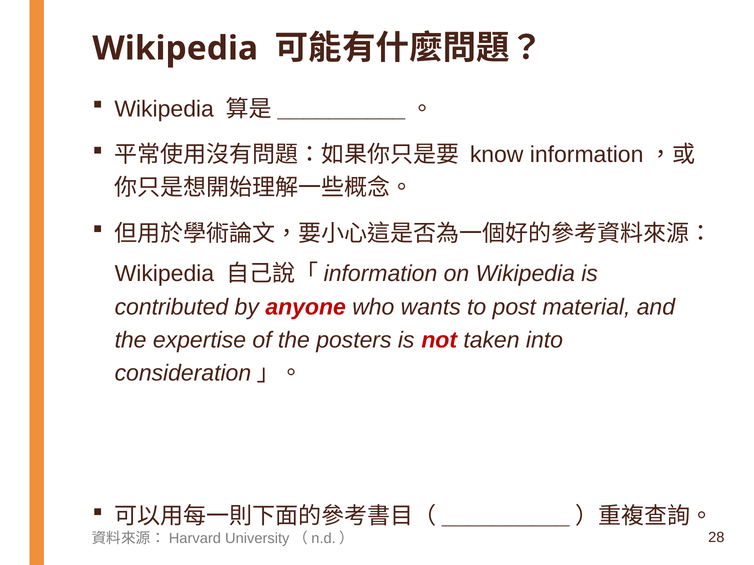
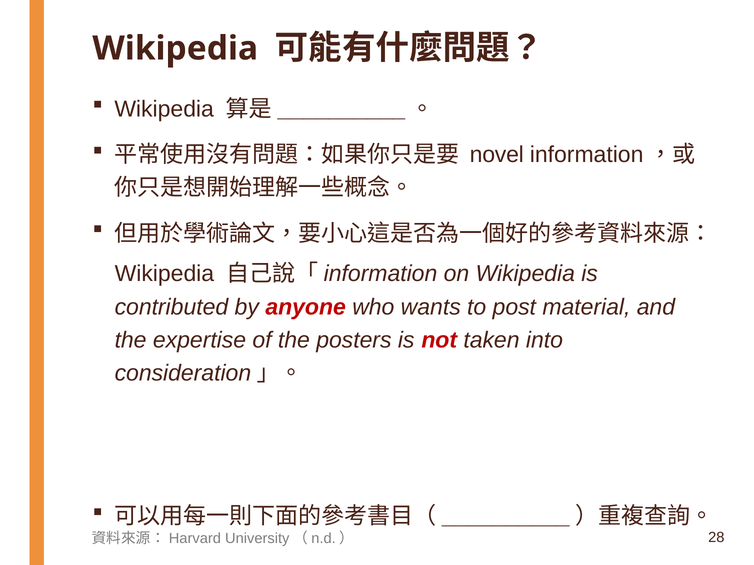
know: know -> novel
